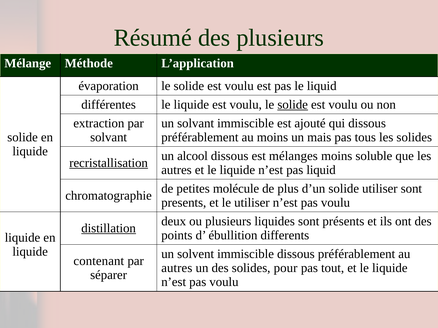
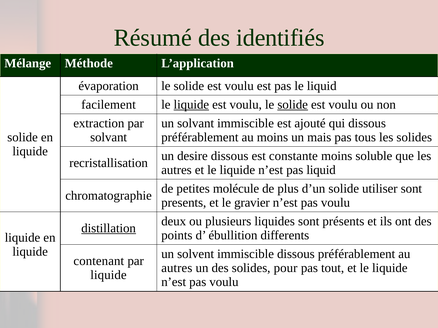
des plusieurs: plusieurs -> identifiés
différentes: différentes -> facilement
liquide at (191, 105) underline: none -> present
alcool: alcool -> desire
mélanges: mélanges -> constante
recristallisation underline: present -> none
le utiliser: utiliser -> gravier
séparer at (109, 275): séparer -> liquide
